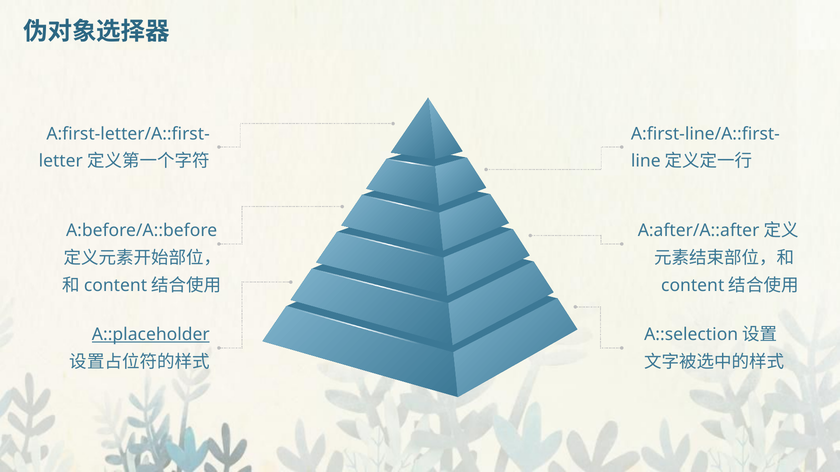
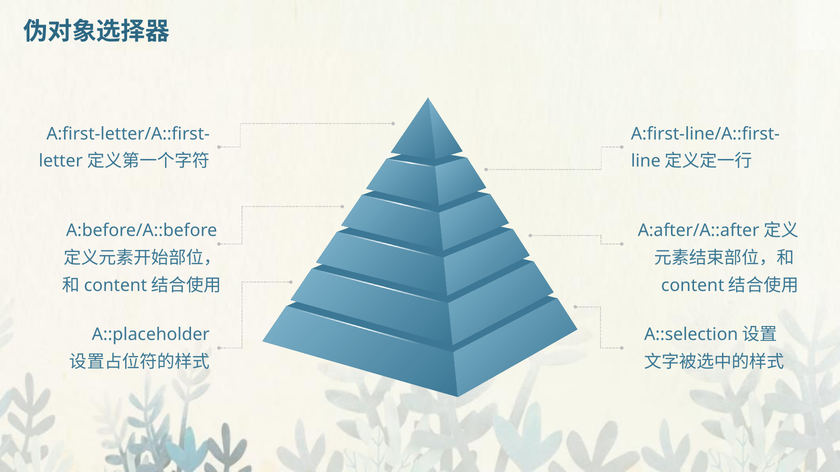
A::placeholder underline: present -> none
